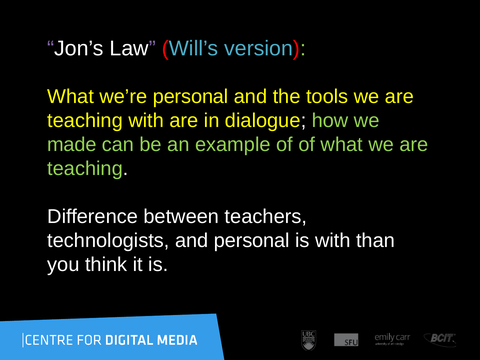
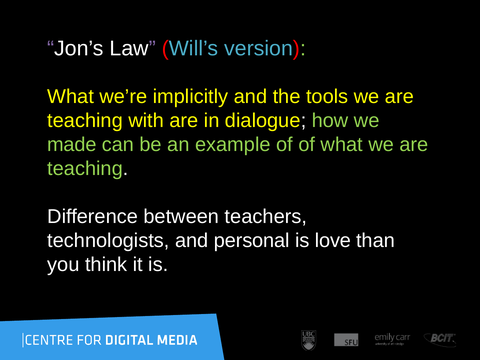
we’re personal: personal -> implicitly
is with: with -> love
